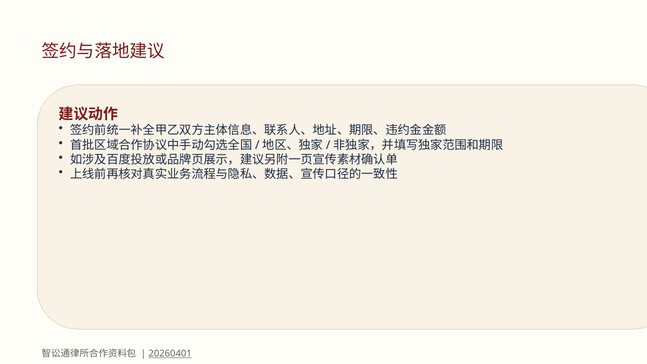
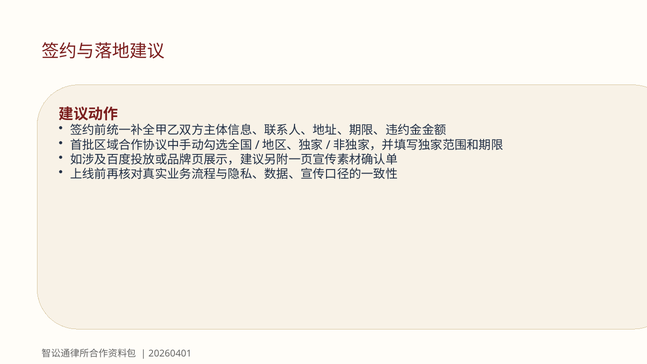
20260401 underline: present -> none
